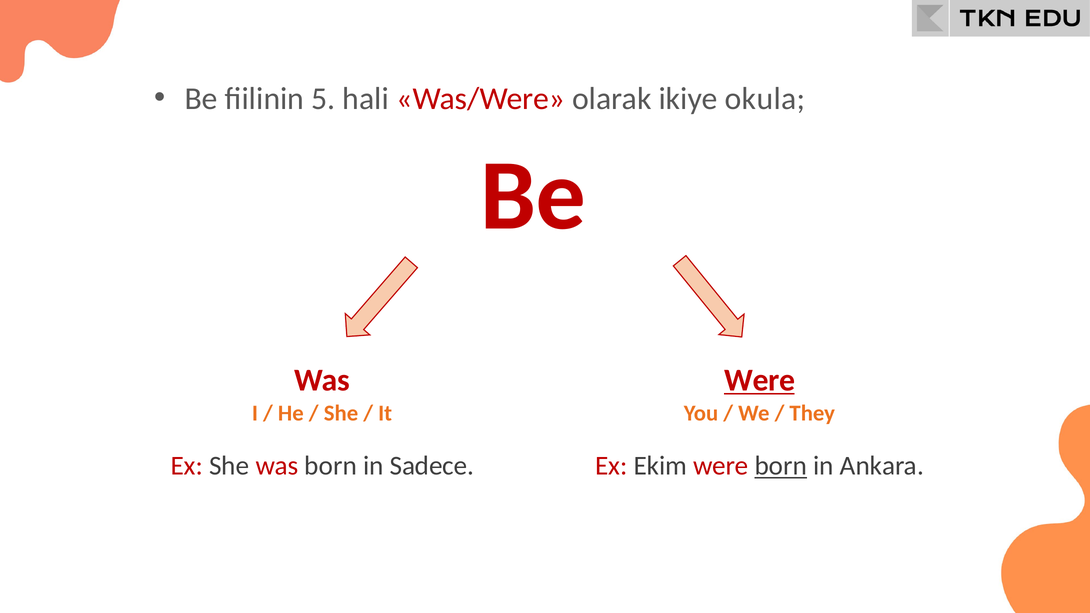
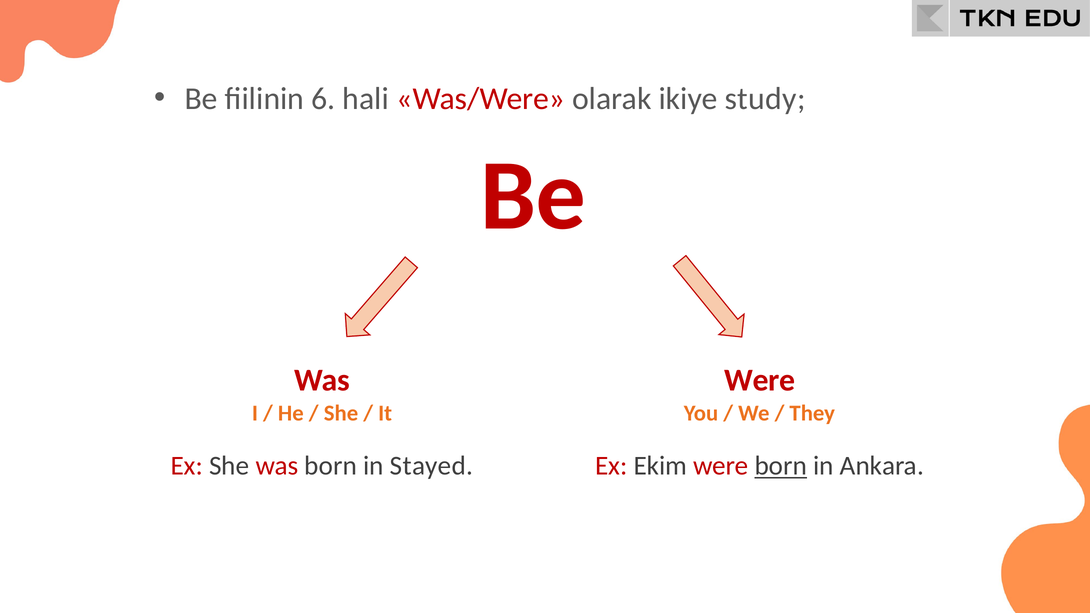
5: 5 -> 6
okula: okula -> study
Were at (760, 380) underline: present -> none
Sadece: Sadece -> Stayed
